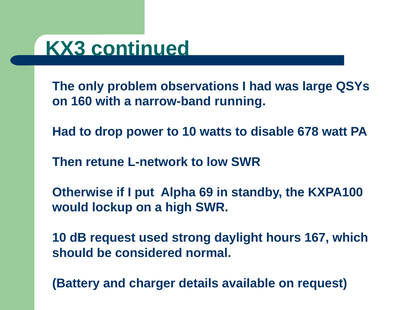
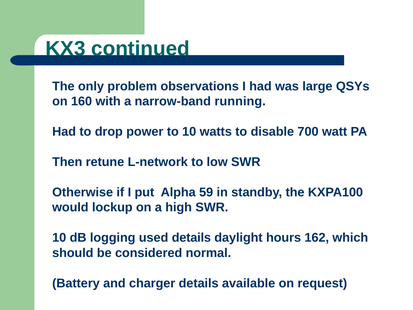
678: 678 -> 700
69: 69 -> 59
dB request: request -> logging
used strong: strong -> details
167: 167 -> 162
